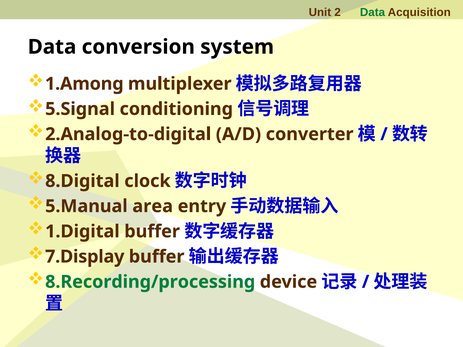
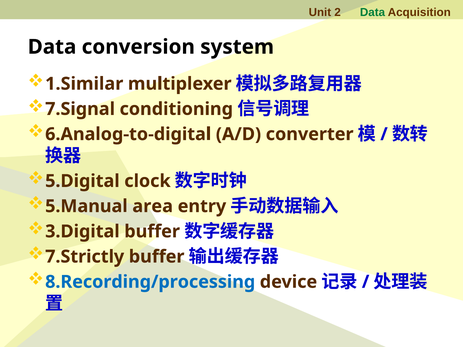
1.Among: 1.Among -> 1.Similar
5.Signal: 5.Signal -> 7.Signal
2.Analog-to-digital: 2.Analog-to-digital -> 6.Analog-to-digital
8.Digital: 8.Digital -> 5.Digital
1.Digital: 1.Digital -> 3.Digital
7.Display: 7.Display -> 7.Strictly
8.Recording/processing colour: green -> blue
